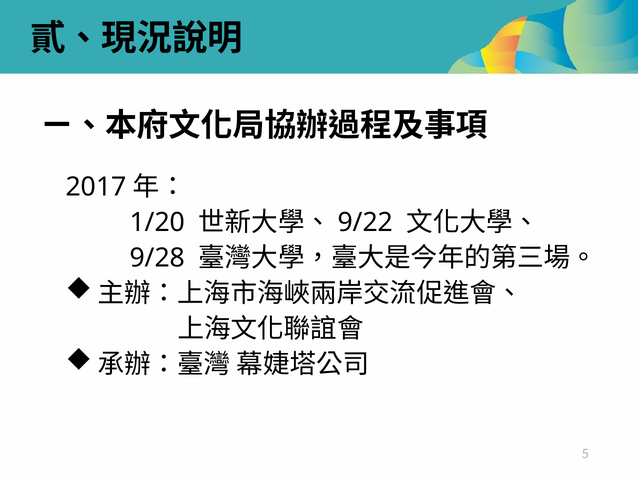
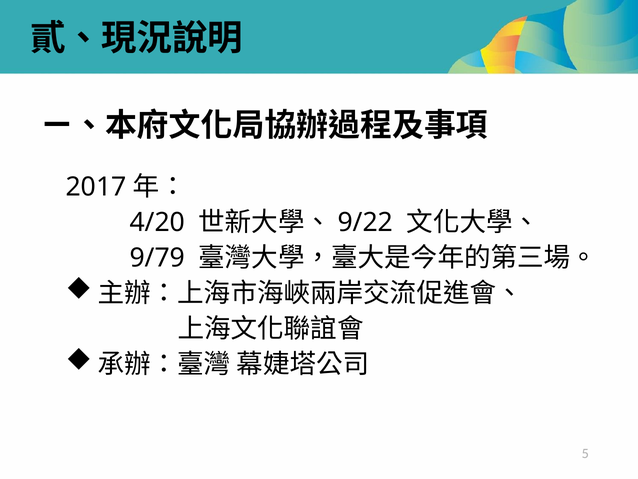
1/20: 1/20 -> 4/20
9/28: 9/28 -> 9/79
